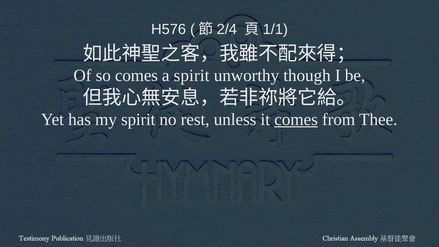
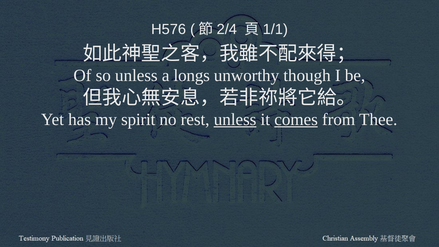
so comes: comes -> unless
a spirit: spirit -> longs
unless at (235, 120) underline: none -> present
